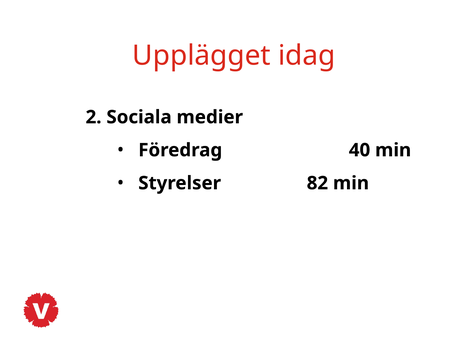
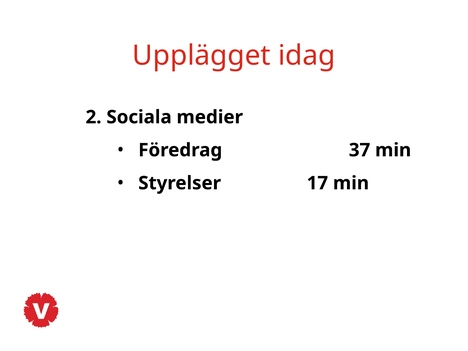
40: 40 -> 37
82: 82 -> 17
